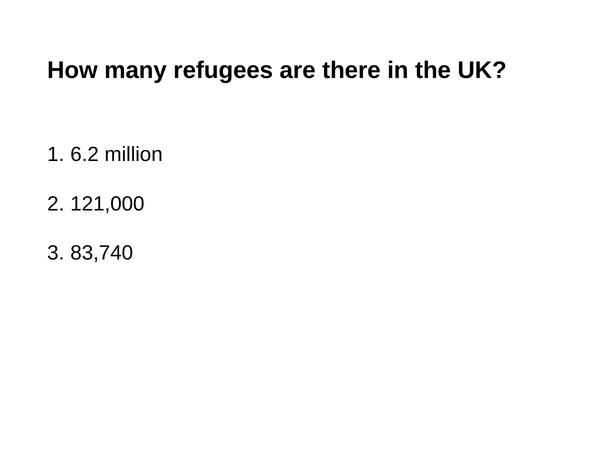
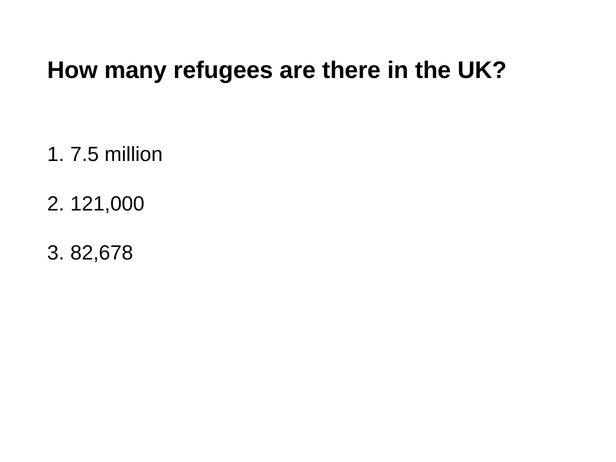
6.2: 6.2 -> 7.5
83,740: 83,740 -> 82,678
